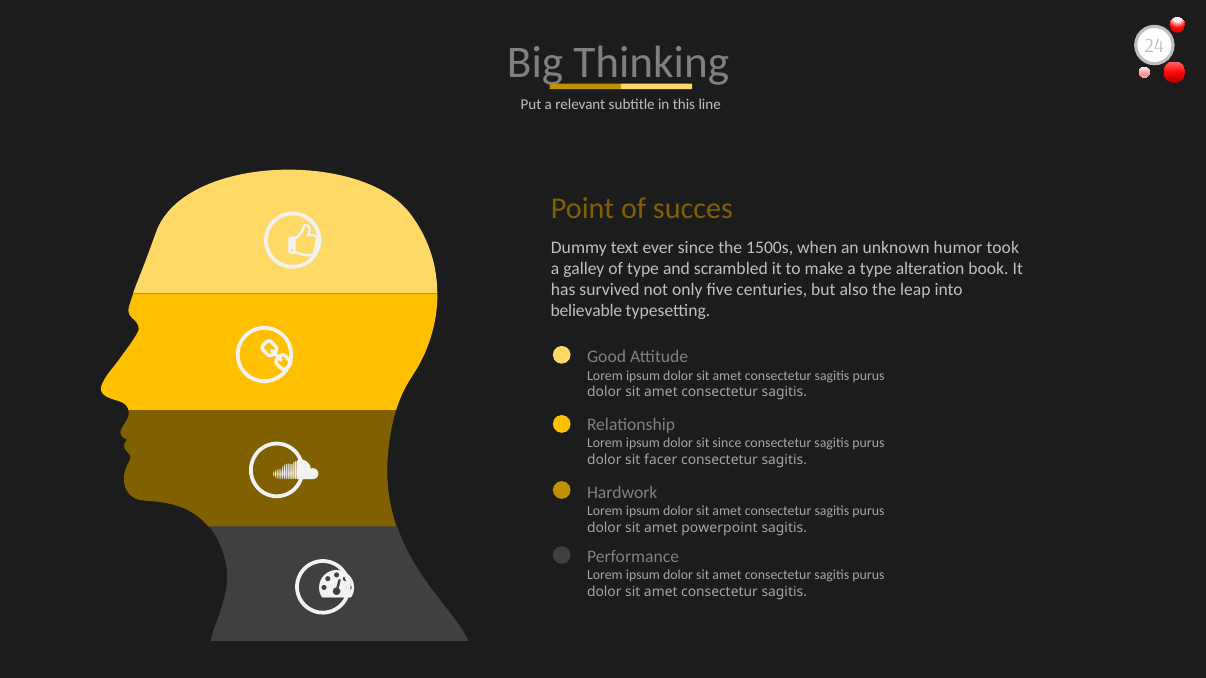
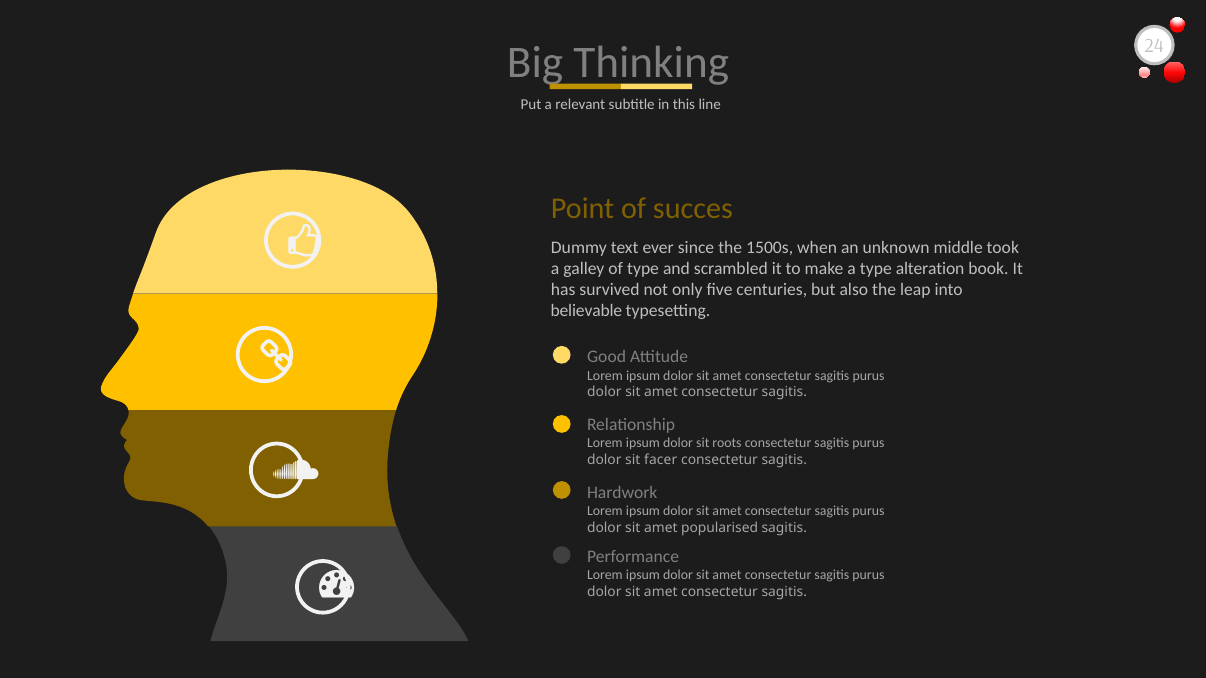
humor: humor -> middle
sit since: since -> roots
powerpoint: powerpoint -> popularised
